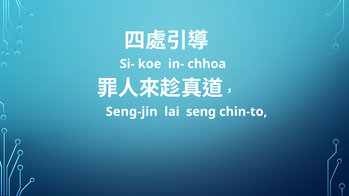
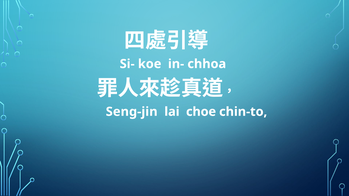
seng: seng -> choe
